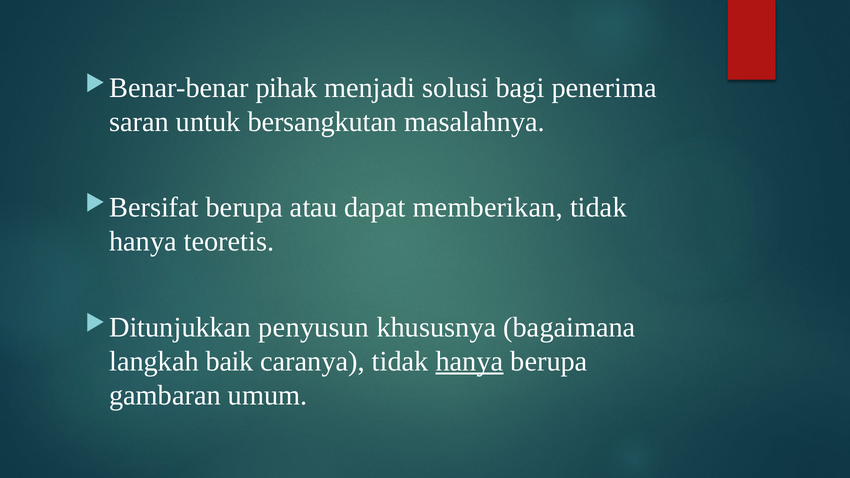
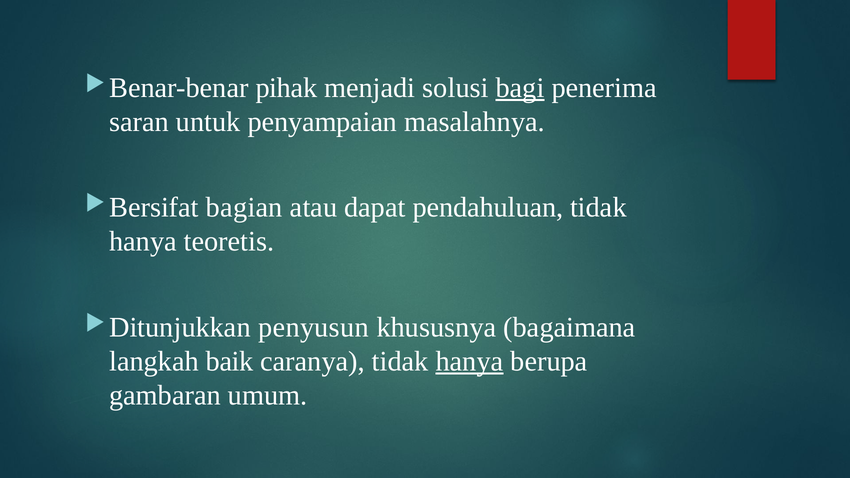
bagi underline: none -> present
bersangkutan: bersangkutan -> penyampaian
berupa at (244, 208): berupa -> bagian
memberikan: memberikan -> pendahuluan
